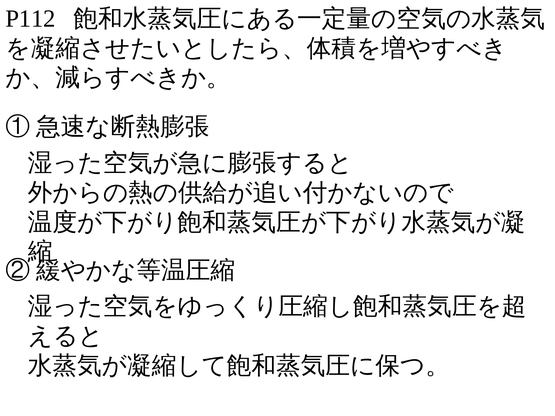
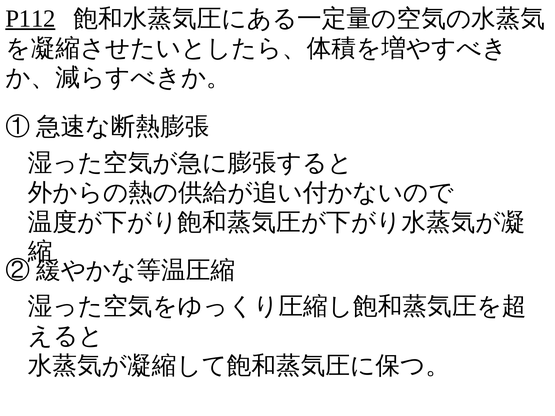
P112 underline: none -> present
